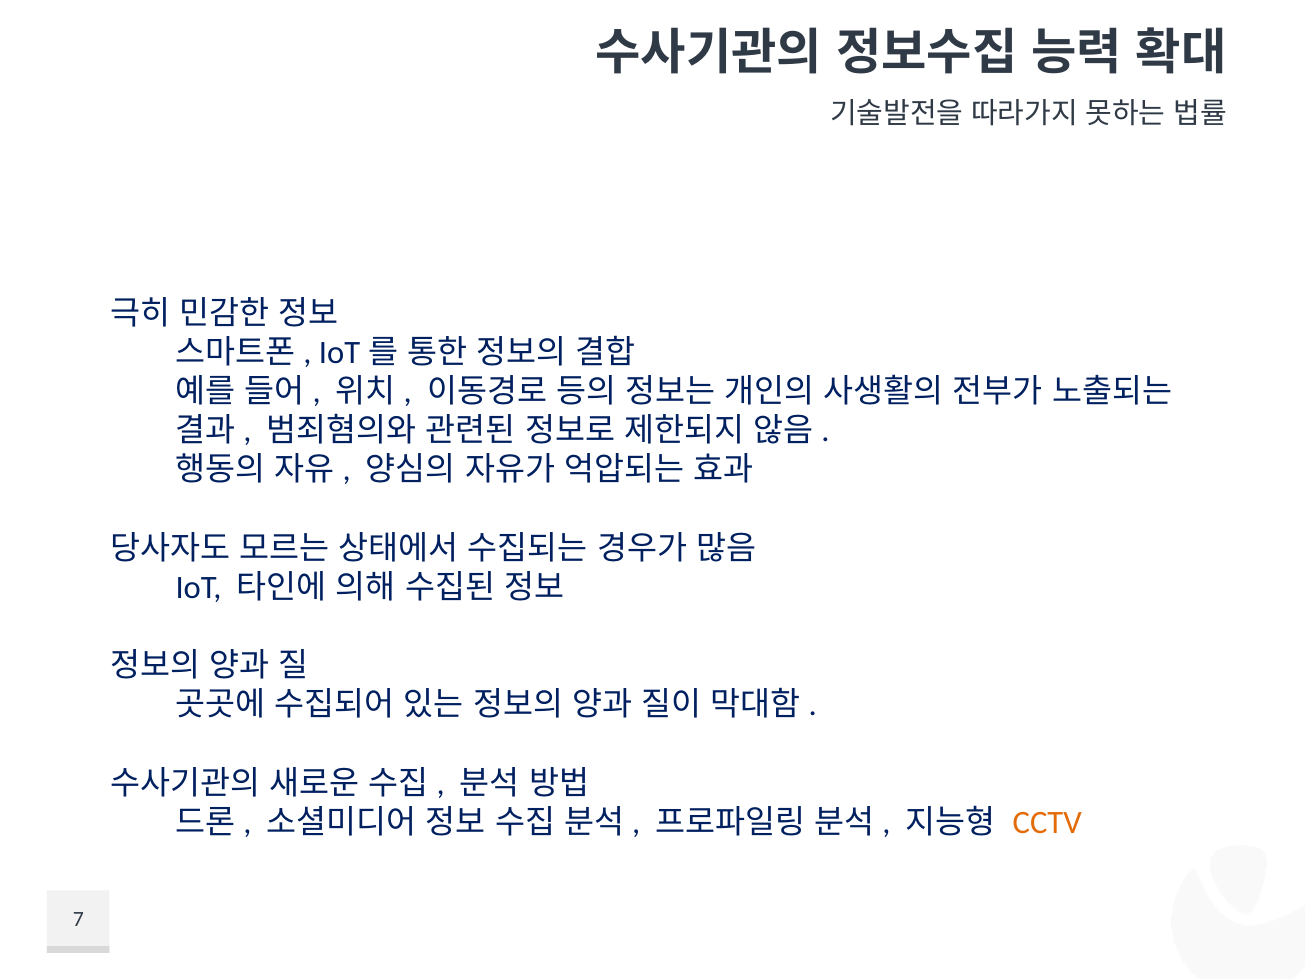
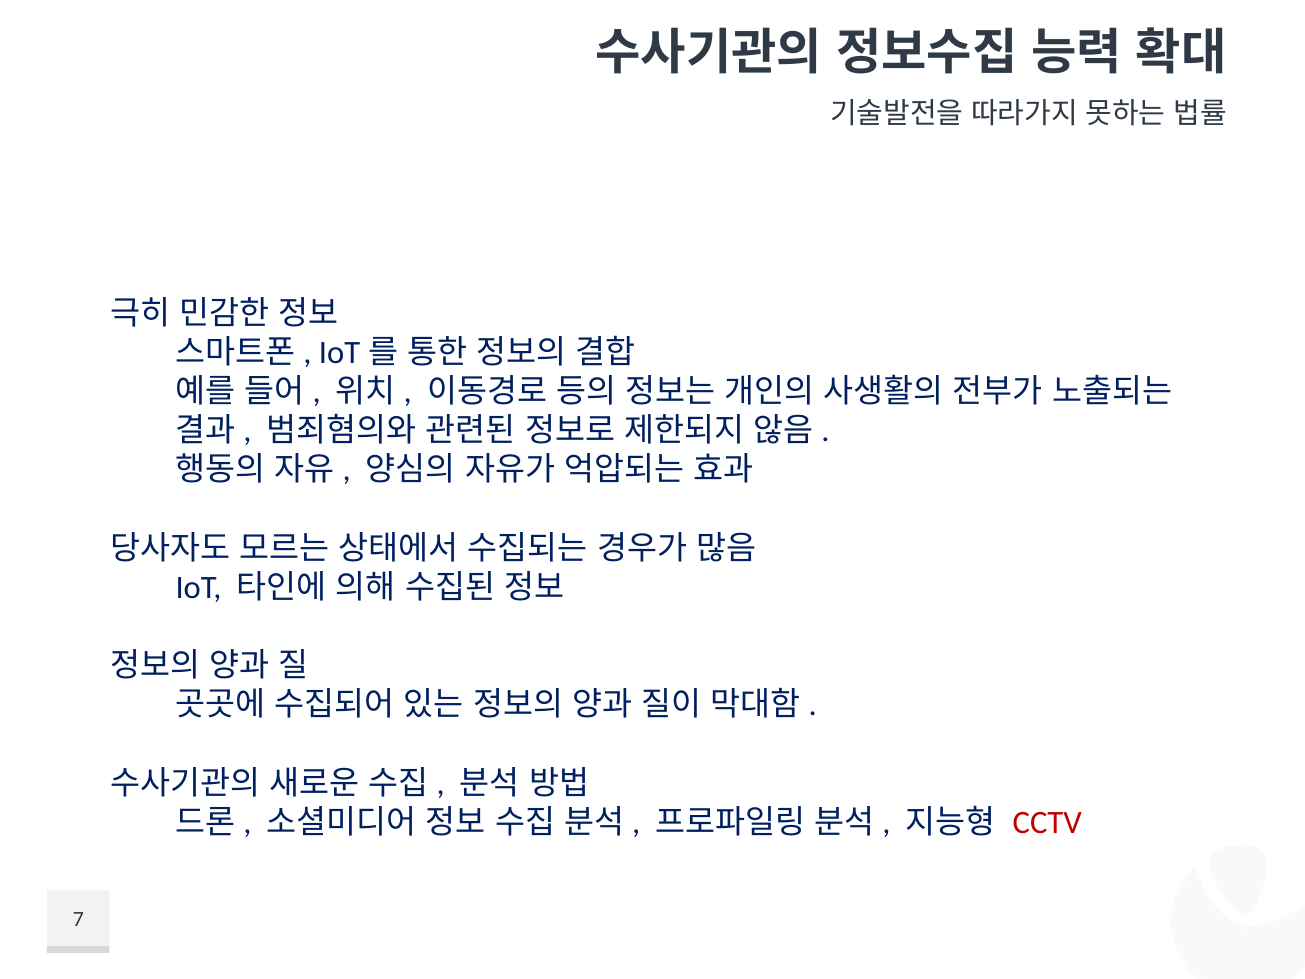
CCTV colour: orange -> red
